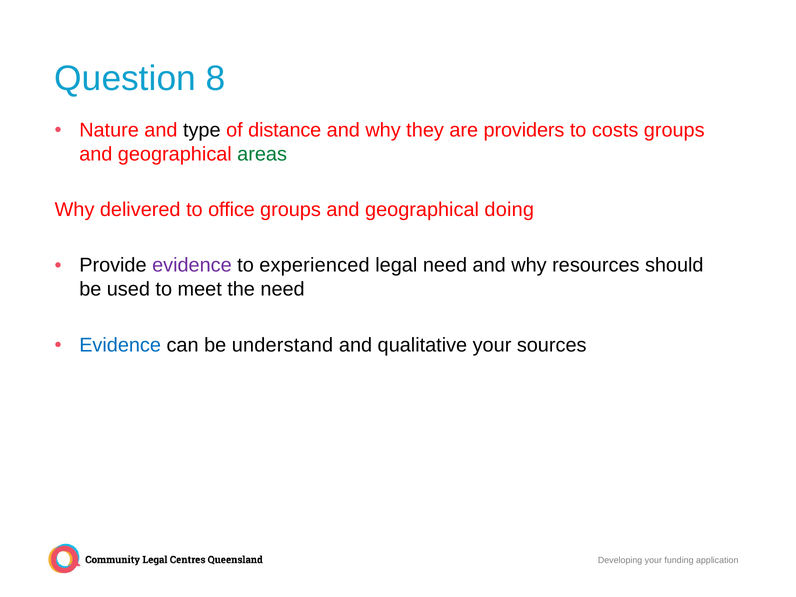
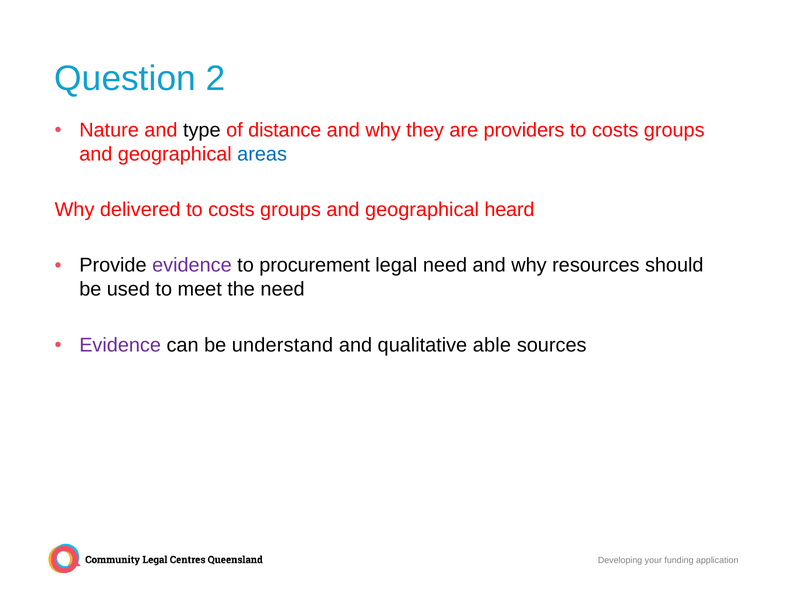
8: 8 -> 2
areas colour: green -> blue
delivered to office: office -> costs
doing: doing -> heard
experienced: experienced -> procurement
Evidence at (120, 345) colour: blue -> purple
qualitative your: your -> able
